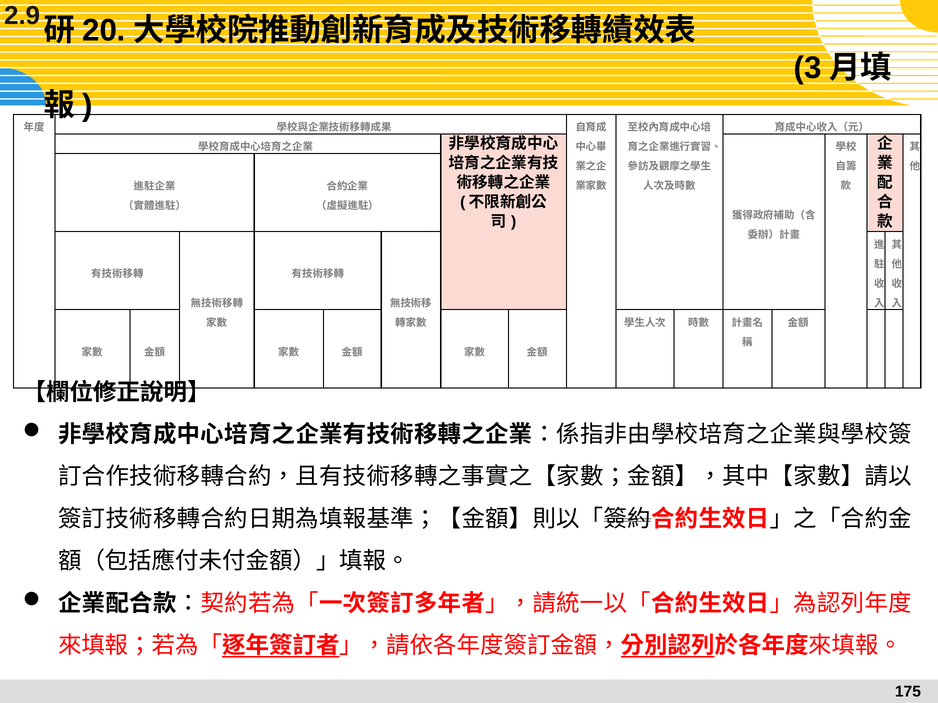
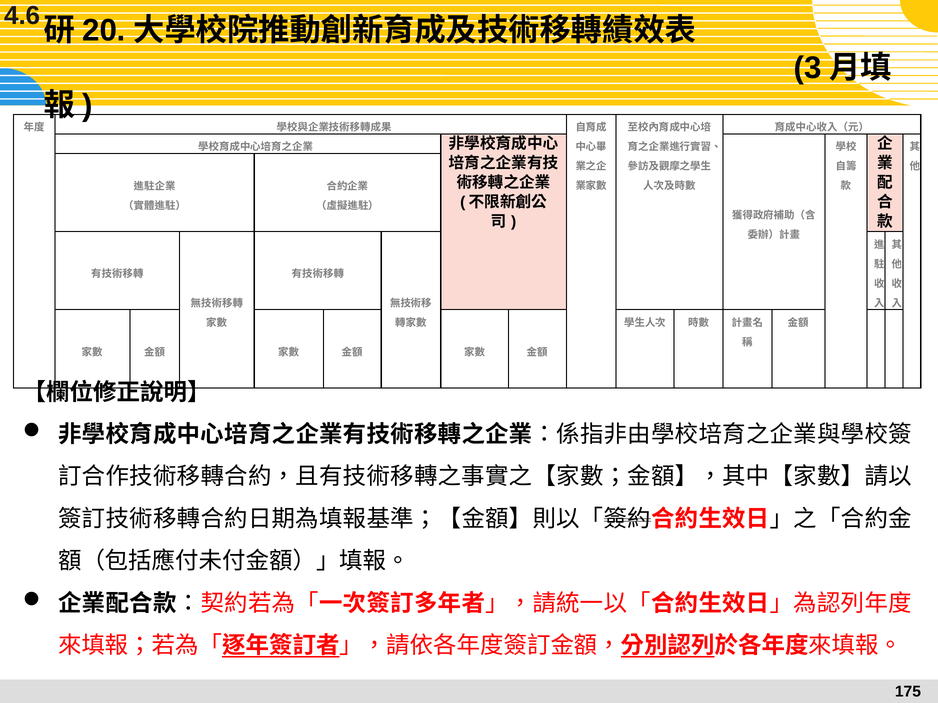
2.9: 2.9 -> 4.6
